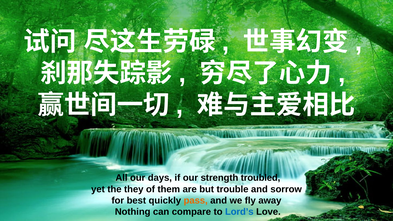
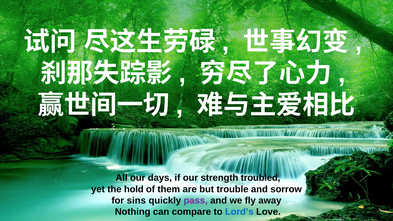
they: they -> hold
best: best -> sins
pass colour: orange -> purple
